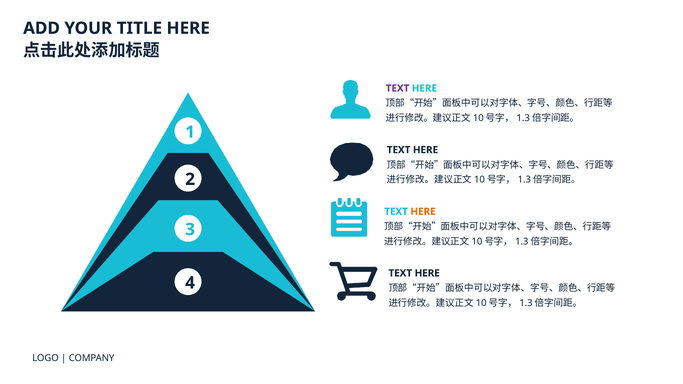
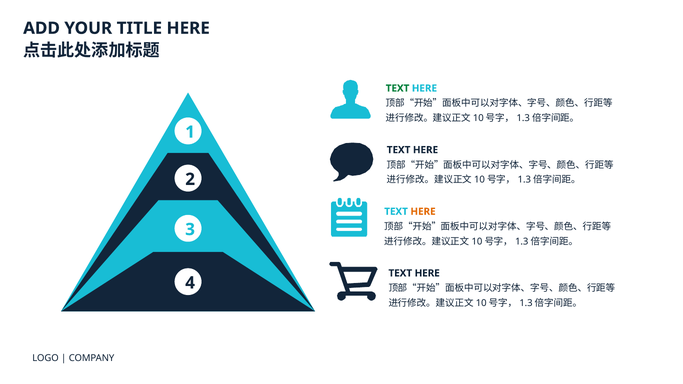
TEXT at (398, 88) colour: purple -> green
